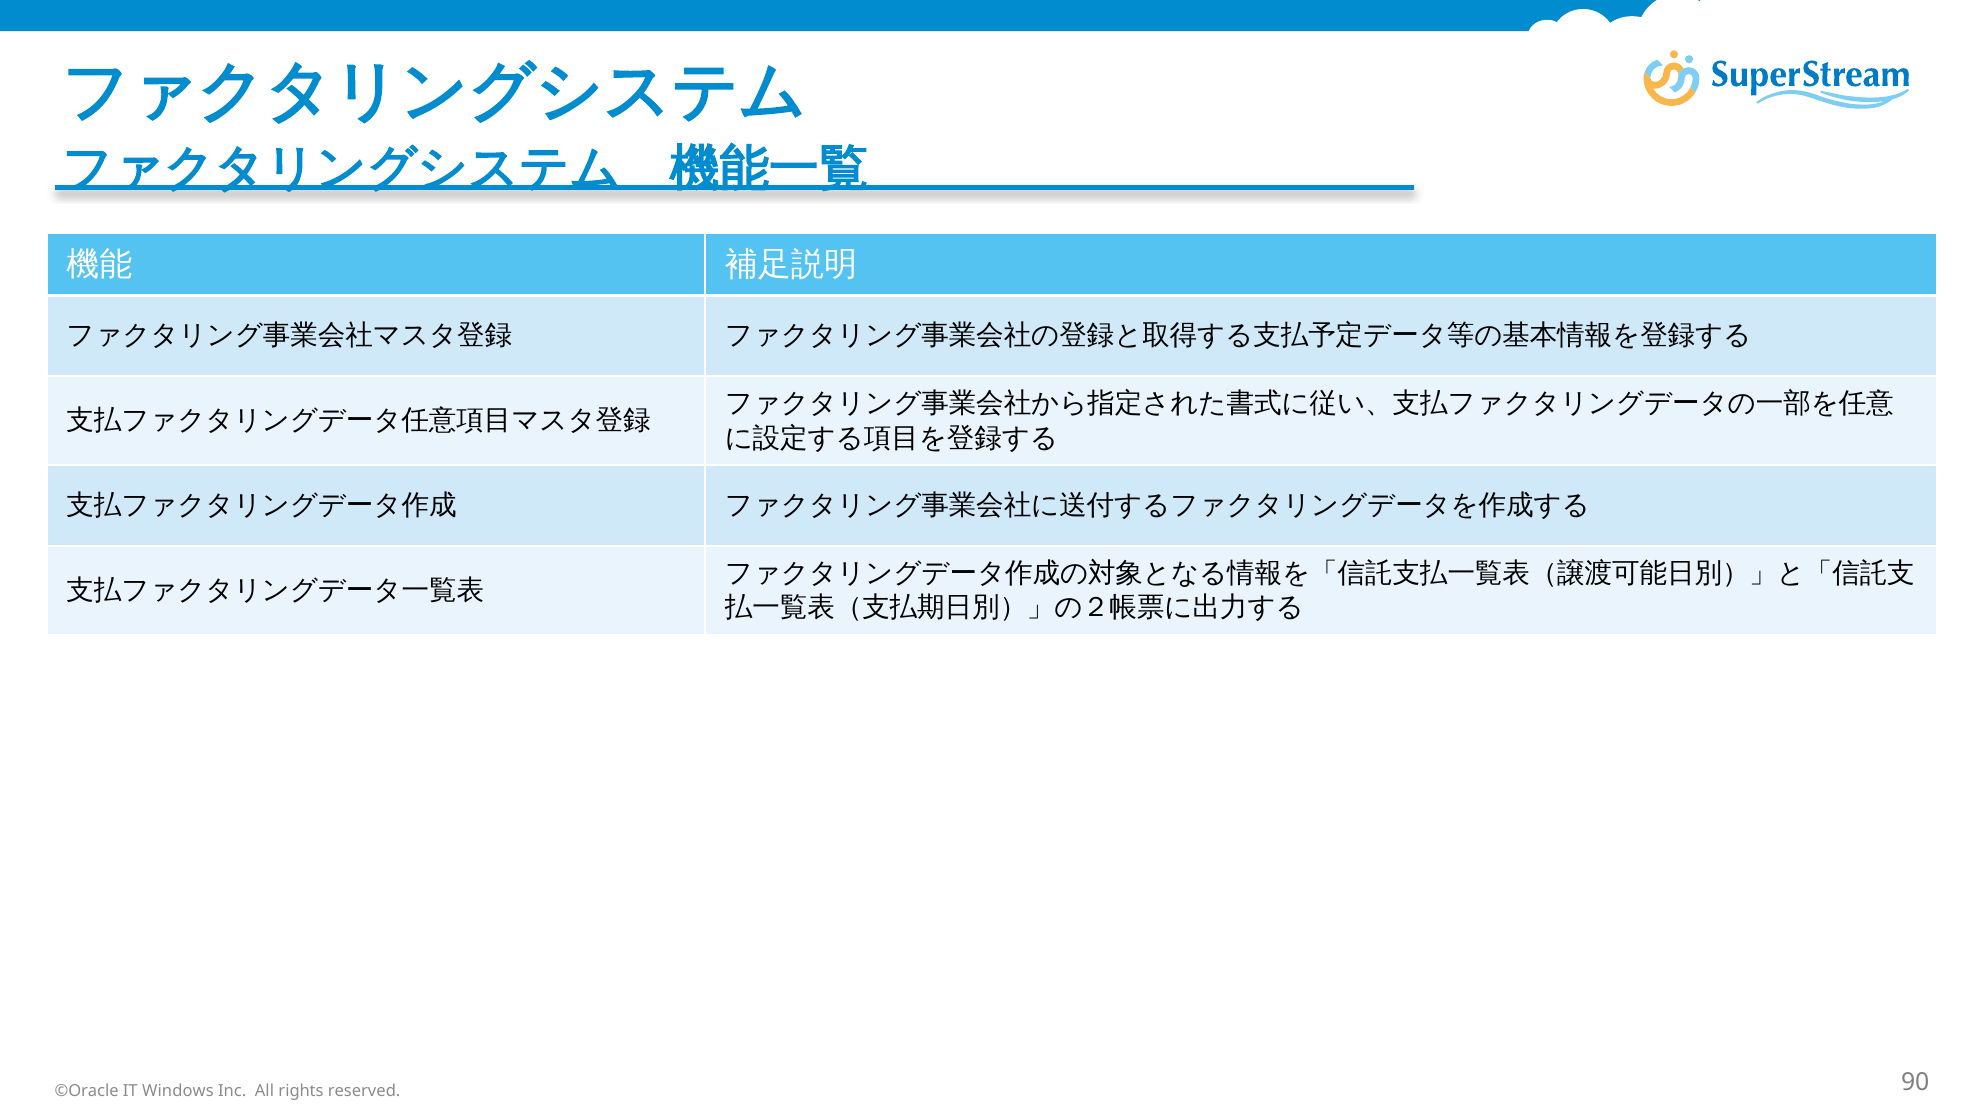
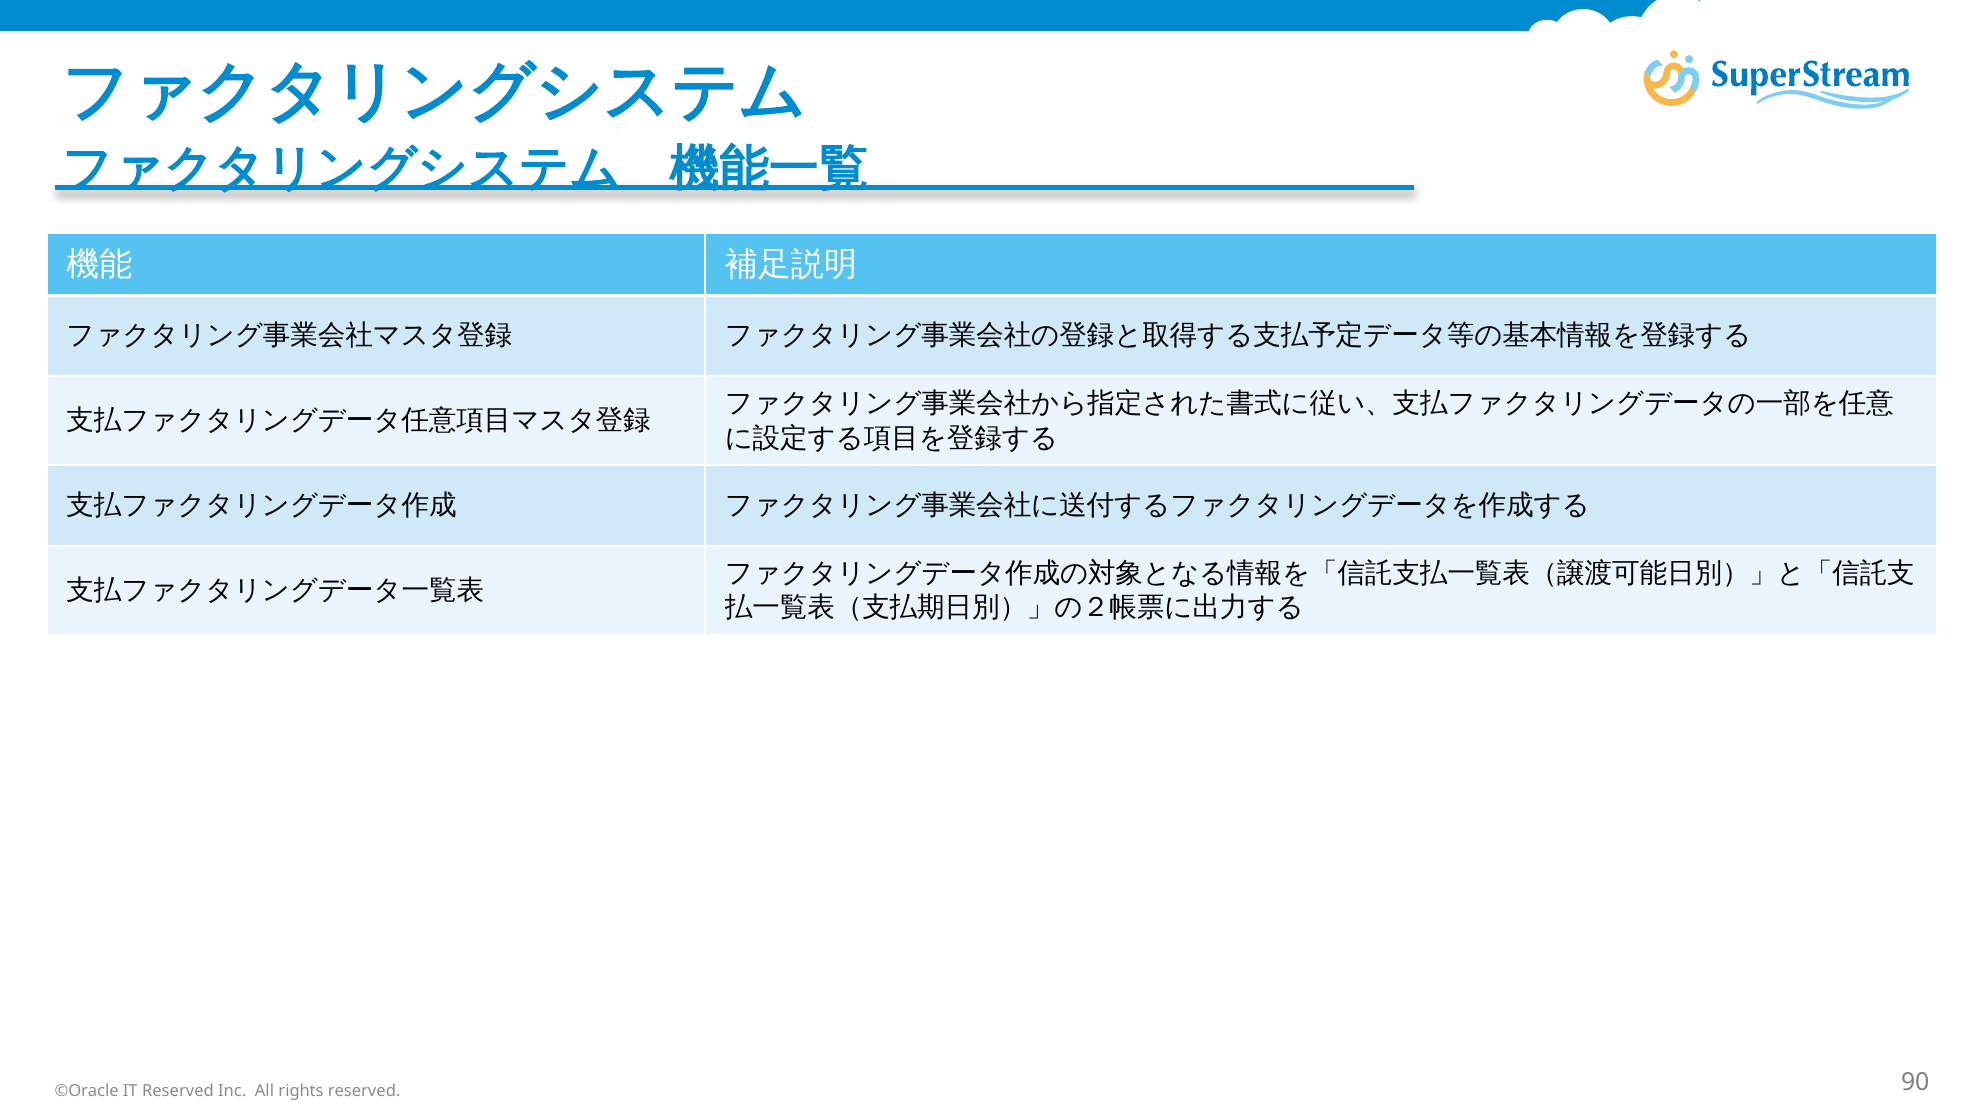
IT Windows: Windows -> Reserved
